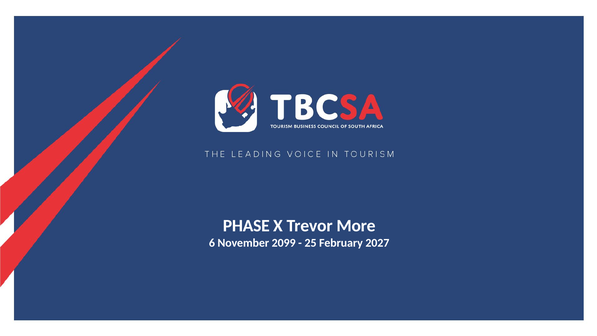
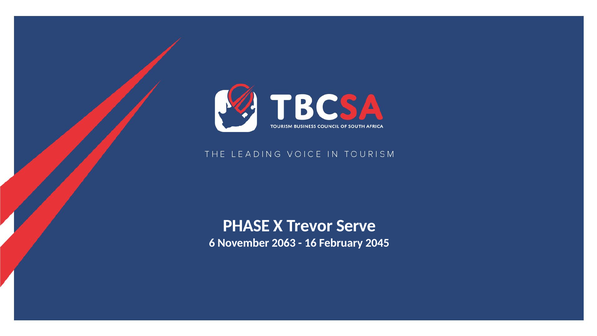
More: More -> Serve
2099: 2099 -> 2063
25: 25 -> 16
2027: 2027 -> 2045
